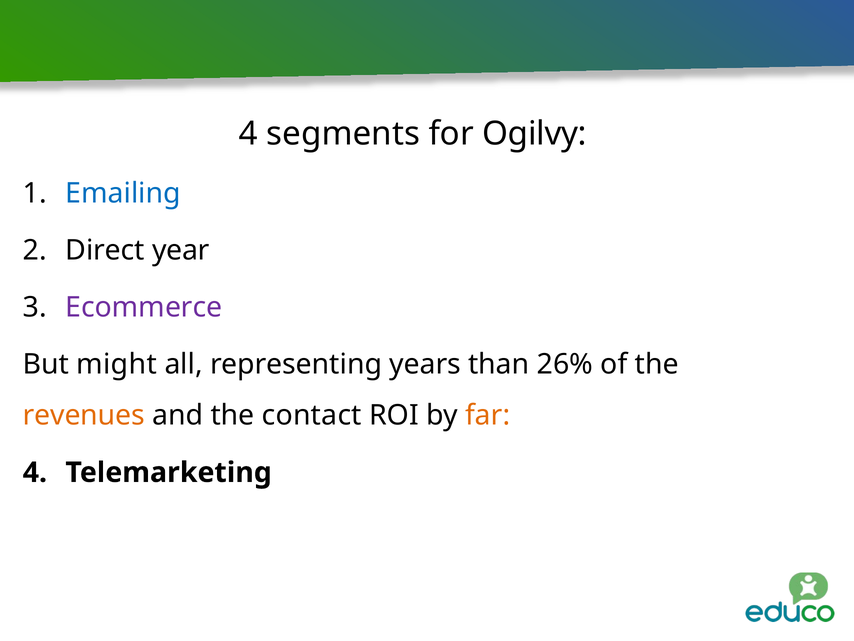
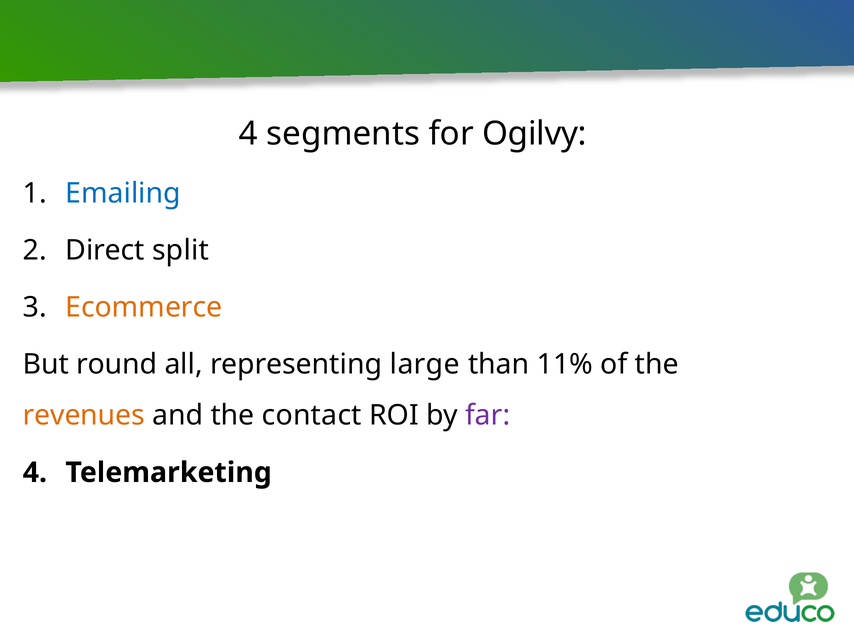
year: year -> split
Ecommerce colour: purple -> orange
might: might -> round
years: years -> large
26%: 26% -> 11%
far colour: orange -> purple
